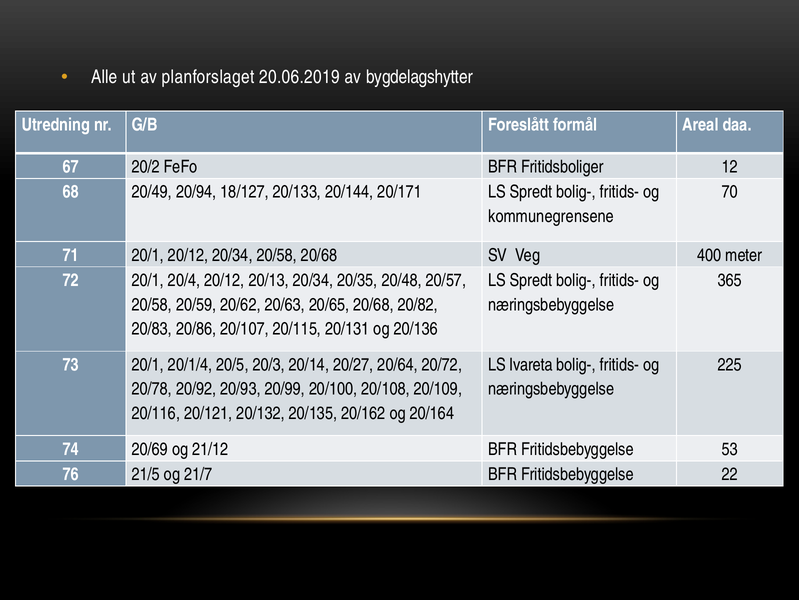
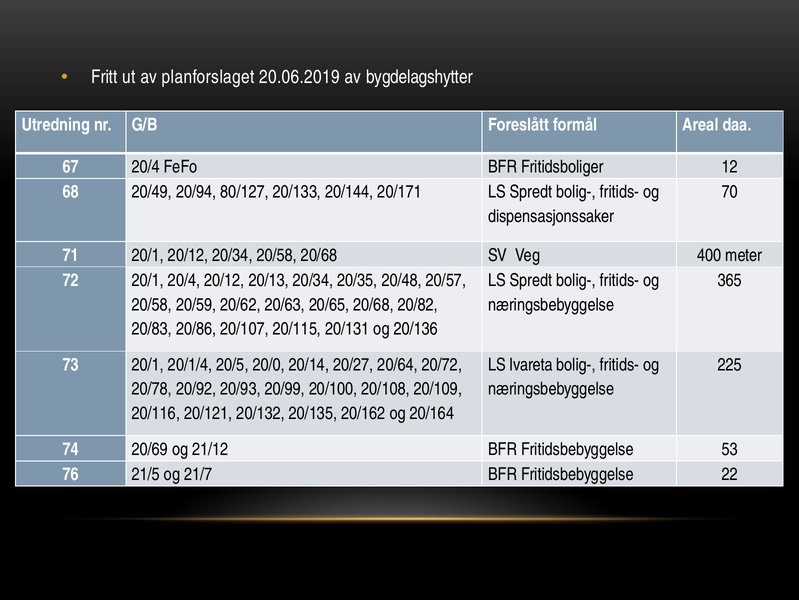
Alle: Alle -> Fritt
67 20/2: 20/2 -> 20/4
18/127: 18/127 -> 80/127
kommunegrensene: kommunegrensene -> dispensasjonssaker
20/3: 20/3 -> 20/0
